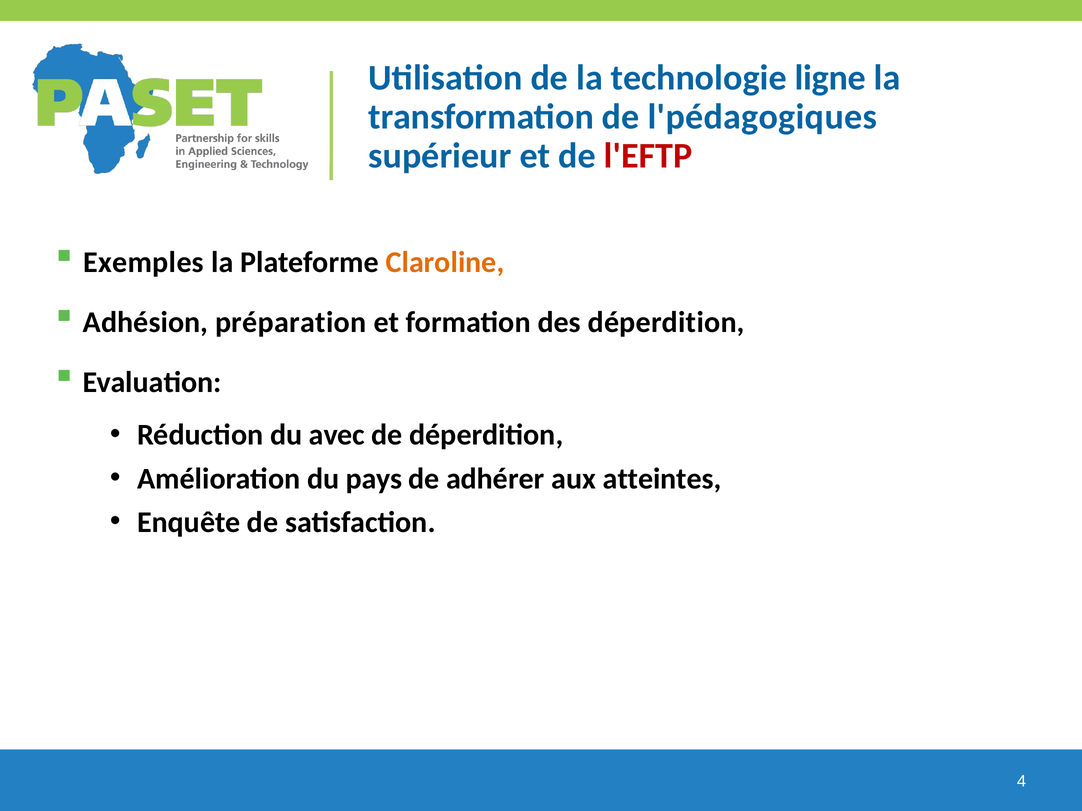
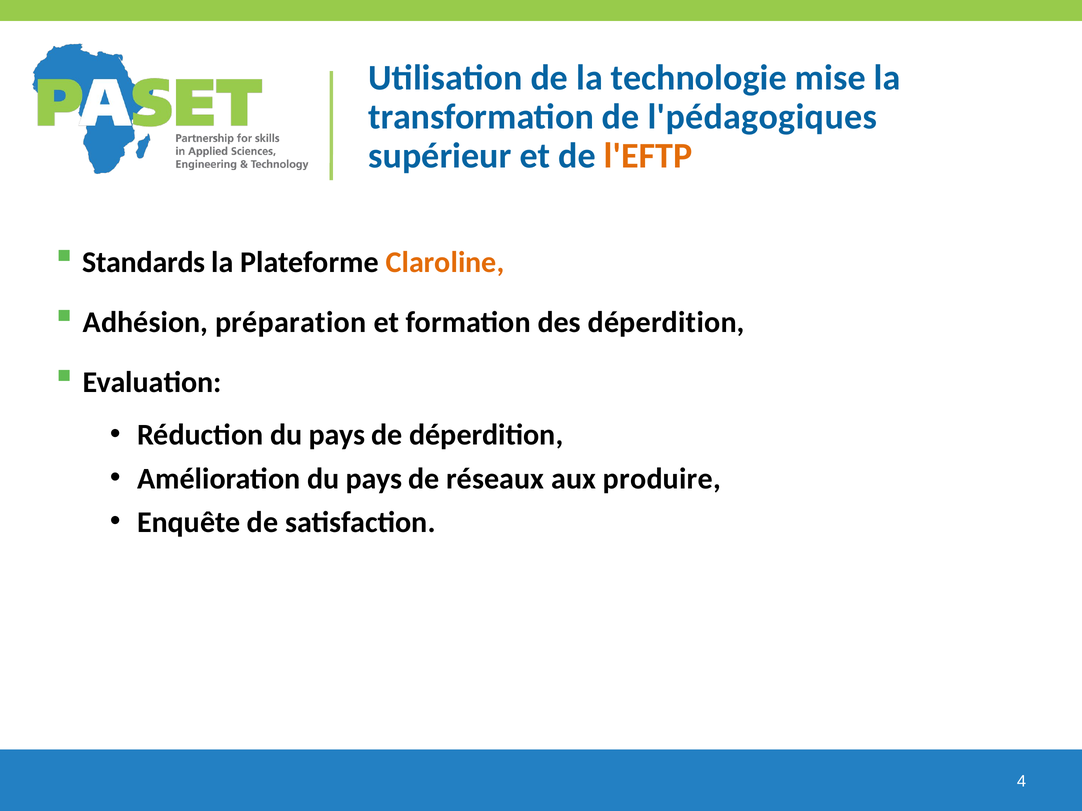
ligne: ligne -> mise
l'EFTP colour: red -> orange
Exemples: Exemples -> Standards
Réduction du avec: avec -> pays
adhérer: adhérer -> réseaux
atteintes: atteintes -> produire
